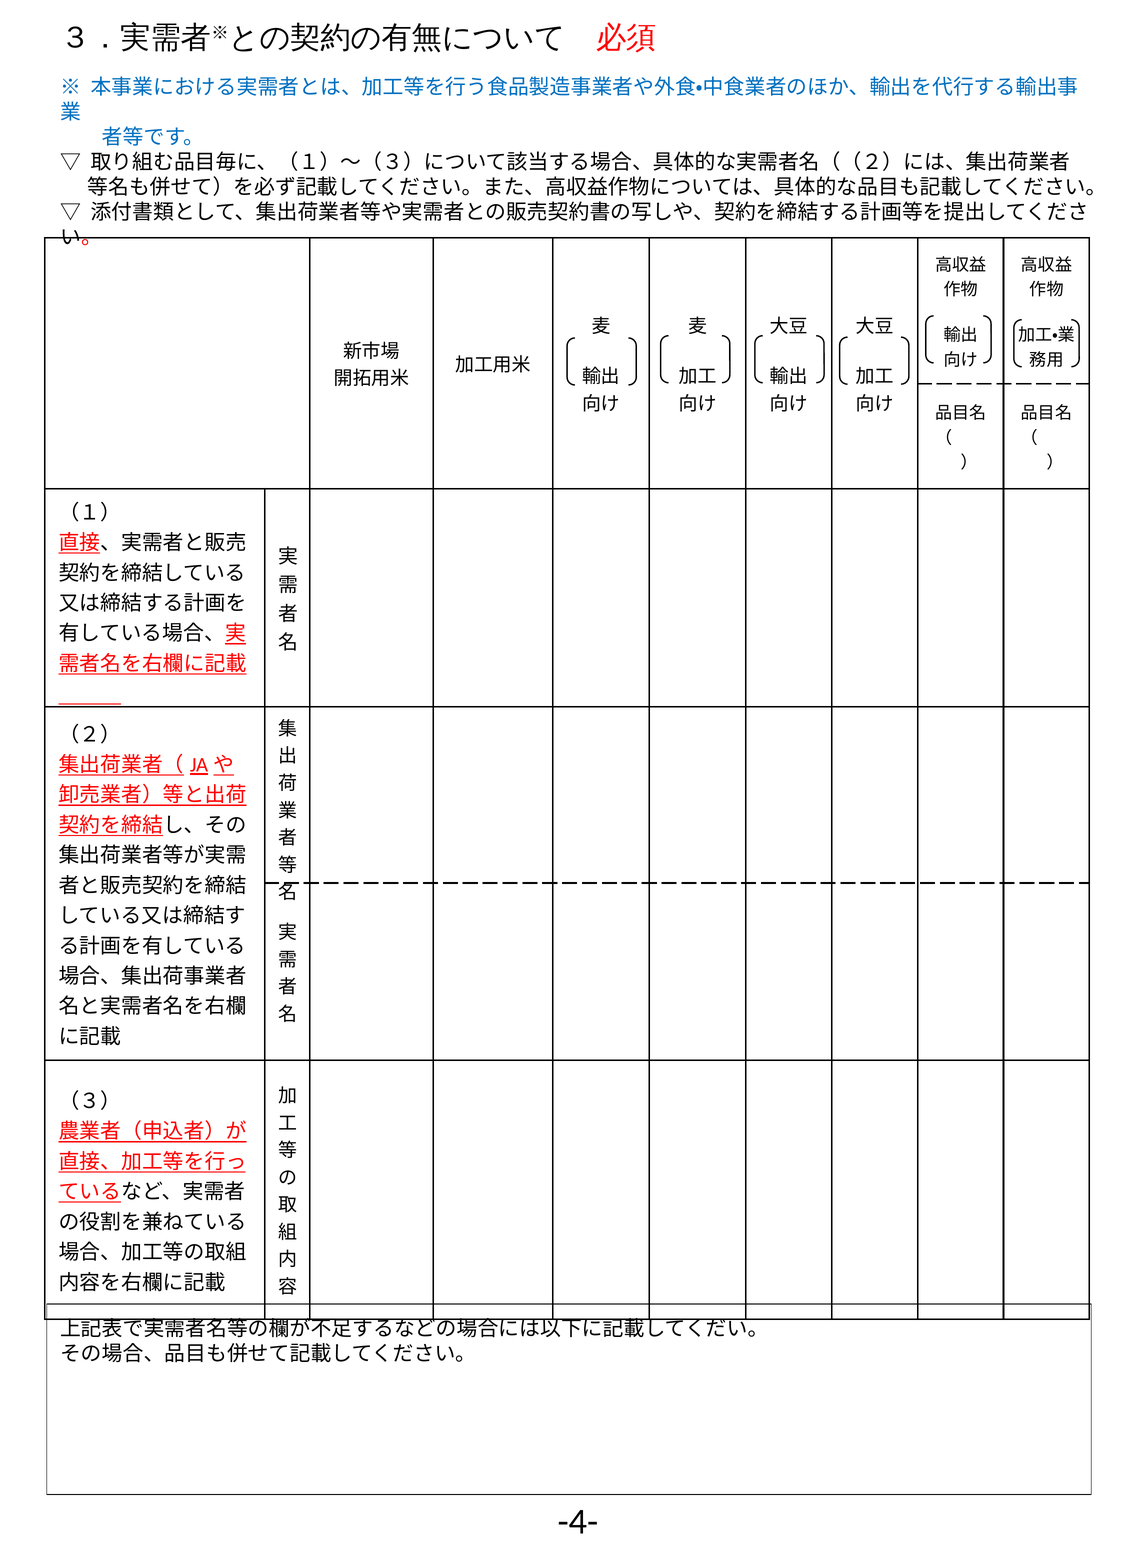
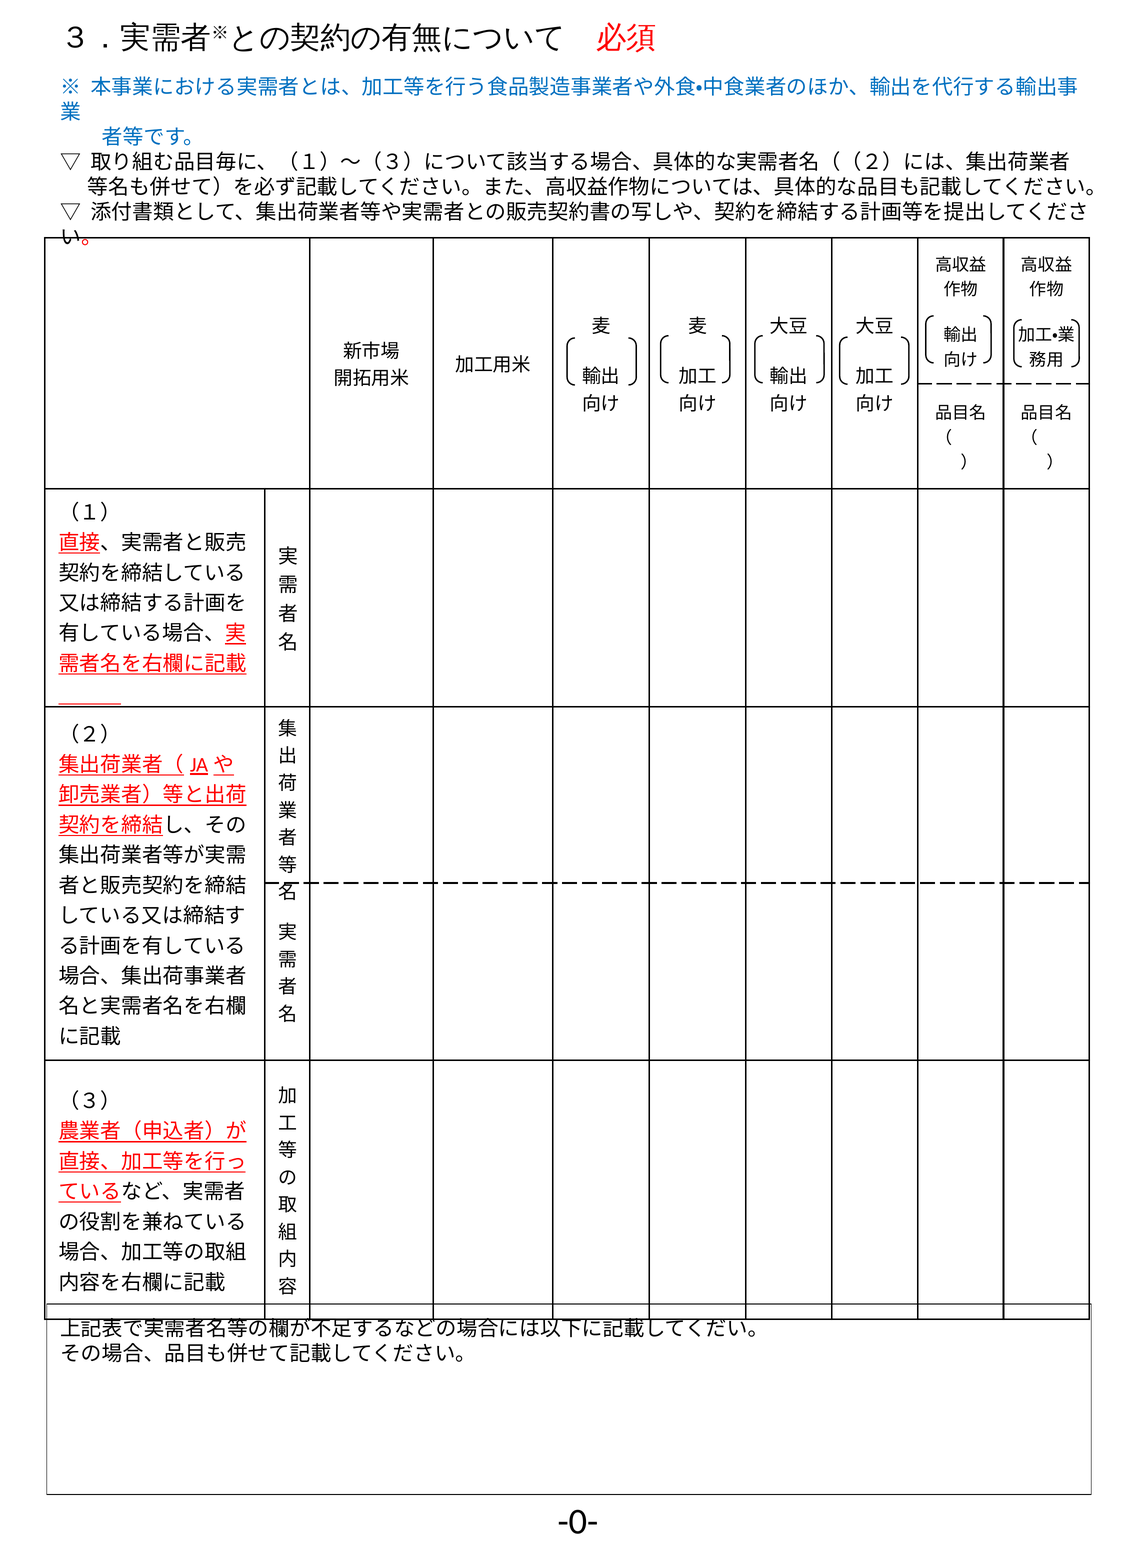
-4-: -4- -> -0-
